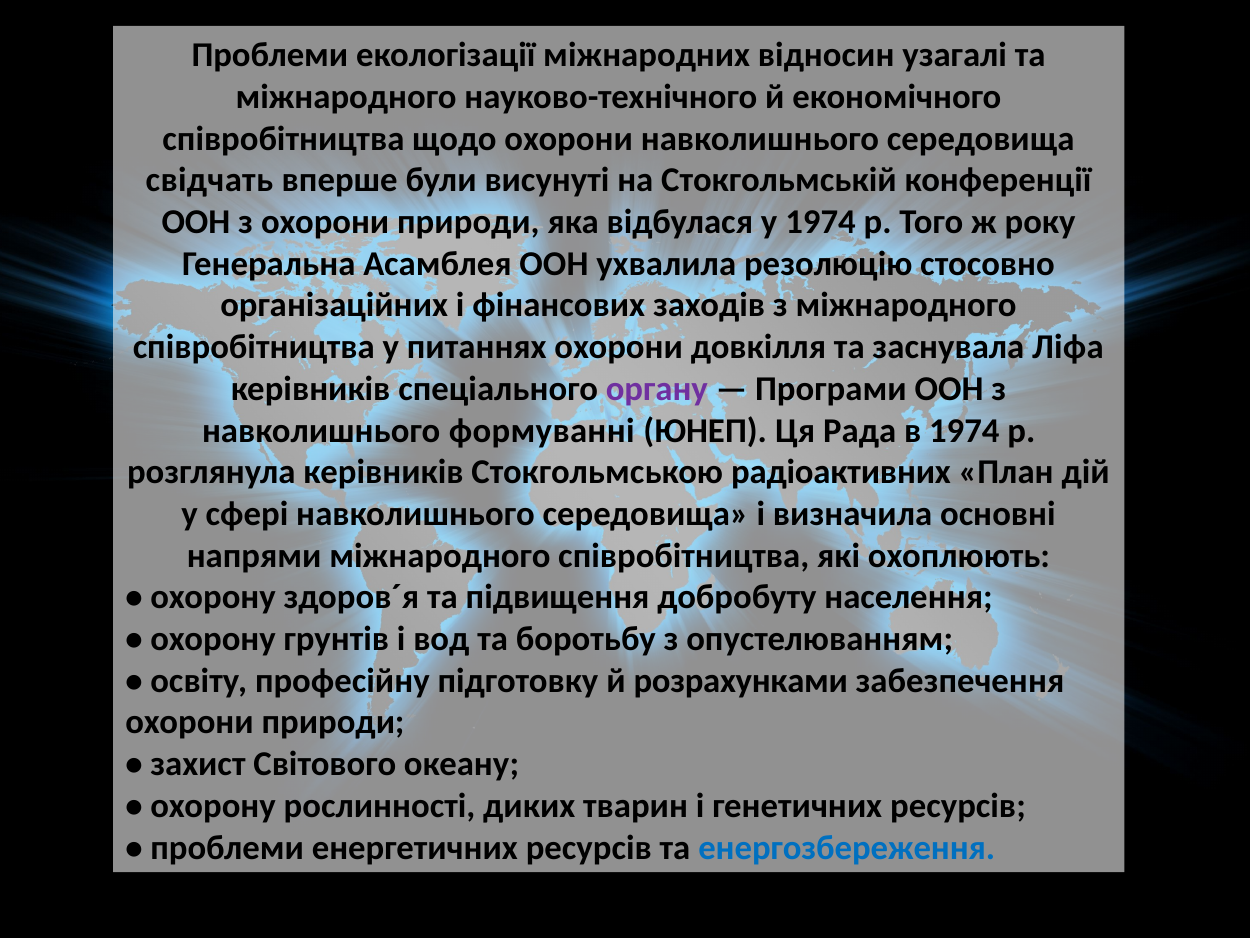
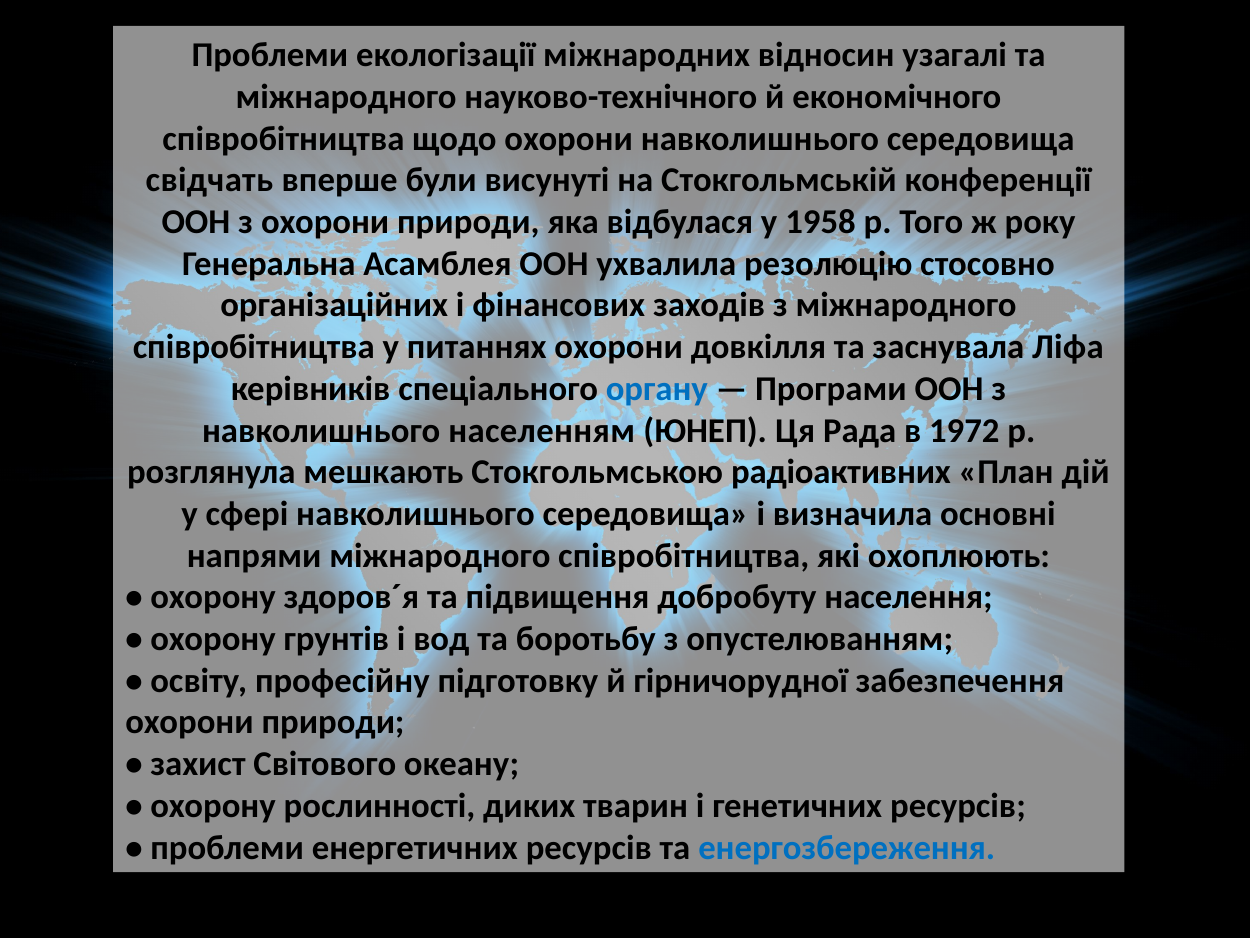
у 1974: 1974 -> 1958
органу colour: purple -> blue
формуванні: формуванні -> населенням
в 1974: 1974 -> 1972
розглянула керівників: керівників -> мешкають
розрахунками: розрахунками -> гірничорудної
